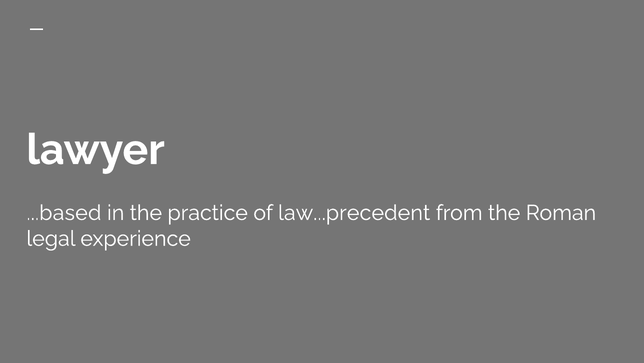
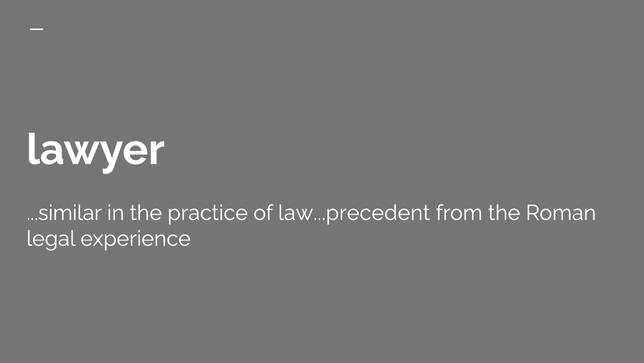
...based: ...based -> ...similar
